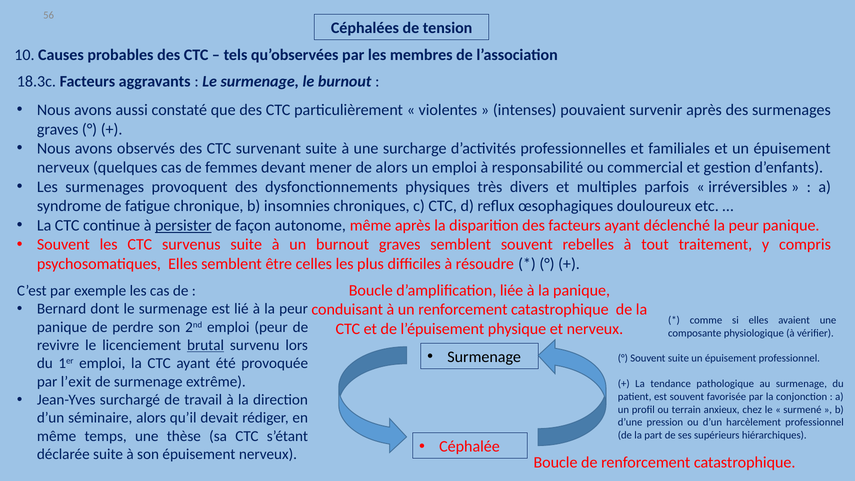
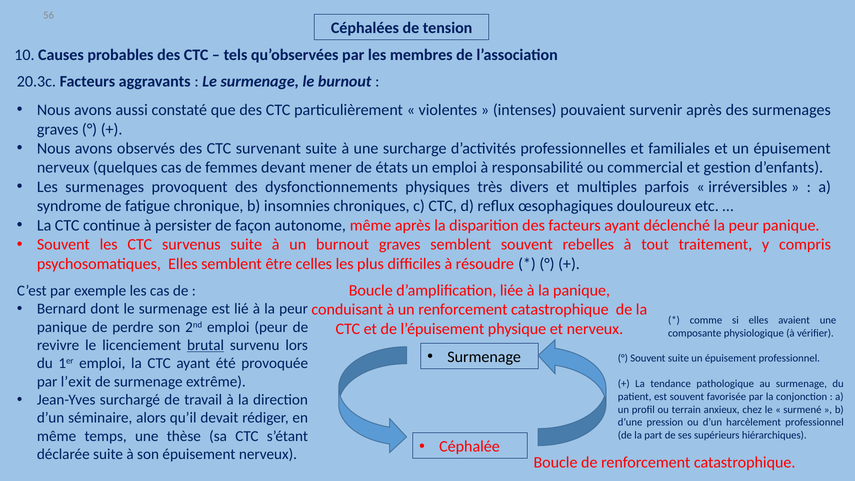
18.3c: 18.3c -> 20.3c
de alors: alors -> états
persister underline: present -> none
